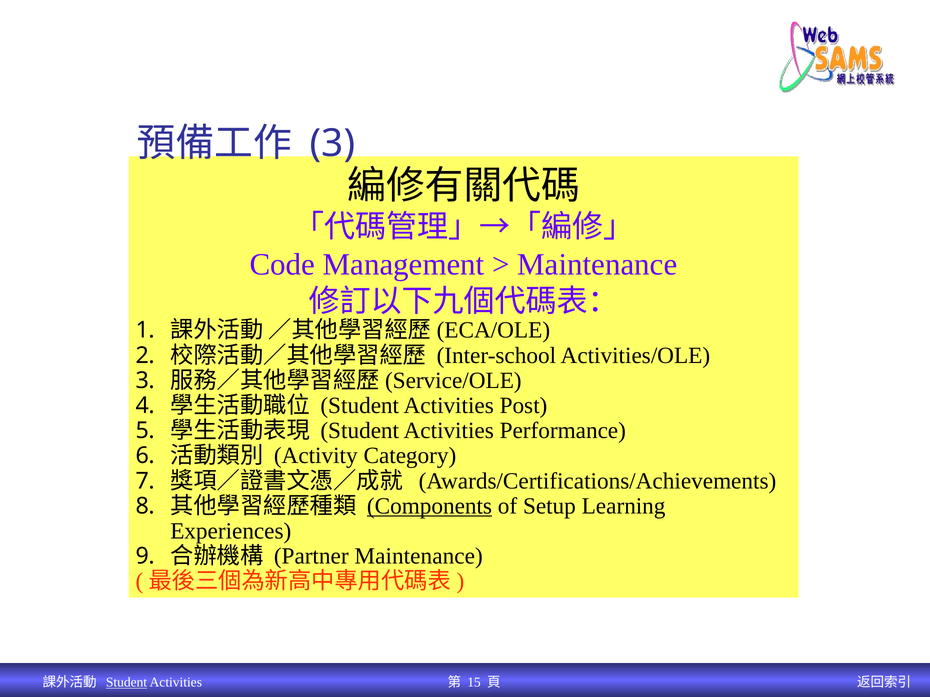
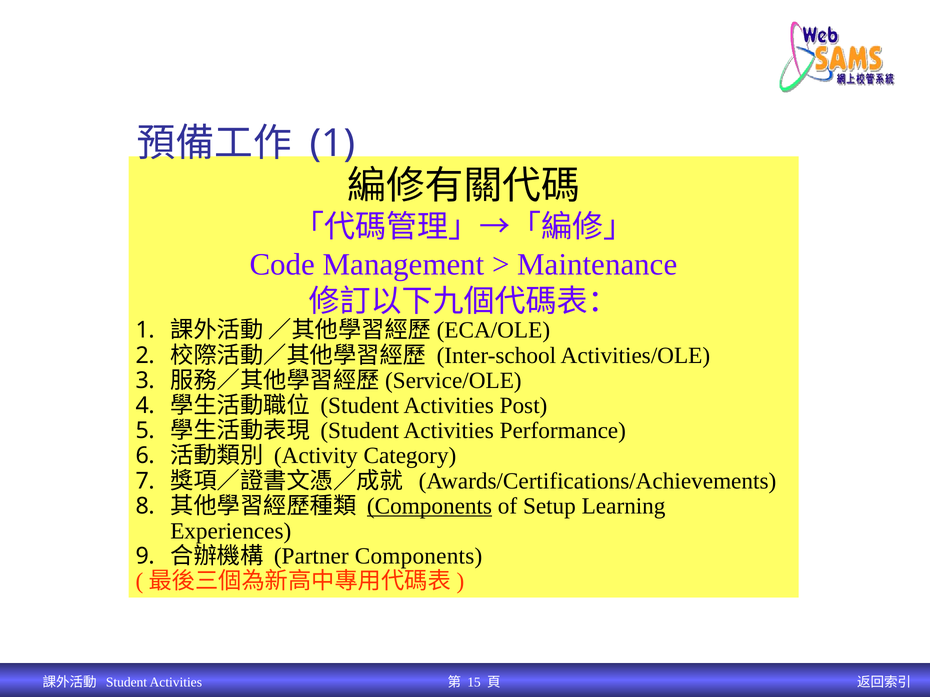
3 at (332, 143): 3 -> 1
Partner Maintenance: Maintenance -> Components
Student at (127, 683) underline: present -> none
